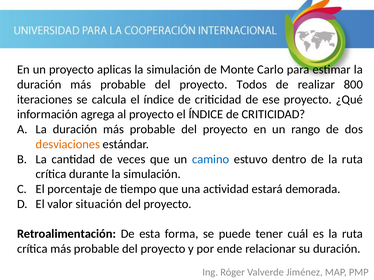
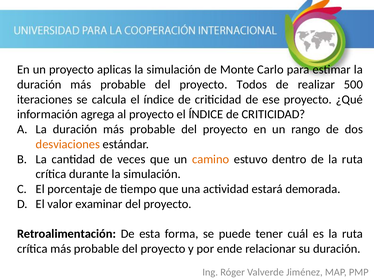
800: 800 -> 500
camino colour: blue -> orange
situación: situación -> examinar
